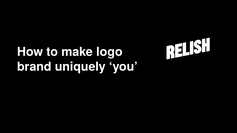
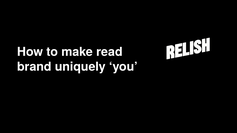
logo: logo -> read
